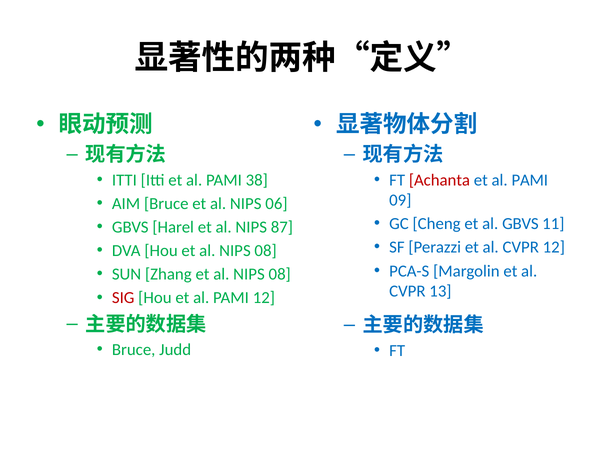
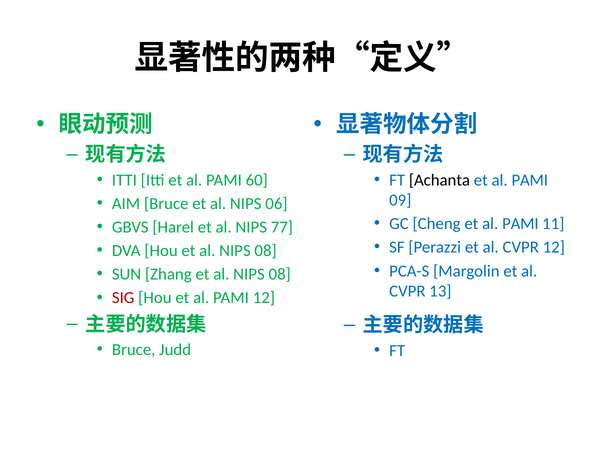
38: 38 -> 60
Achanta colour: red -> black
Cheng et al GBVS: GBVS -> PAMI
87: 87 -> 77
